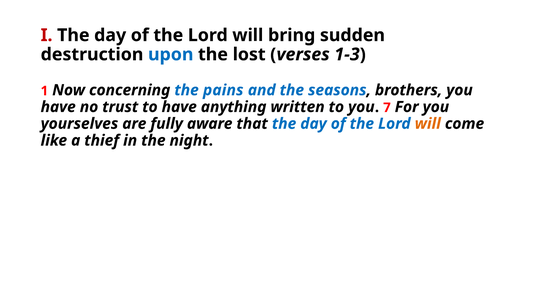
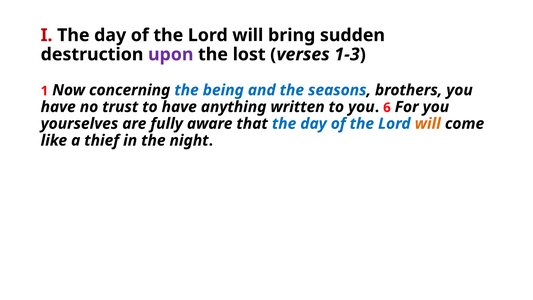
upon colour: blue -> purple
pains: pains -> being
7: 7 -> 6
